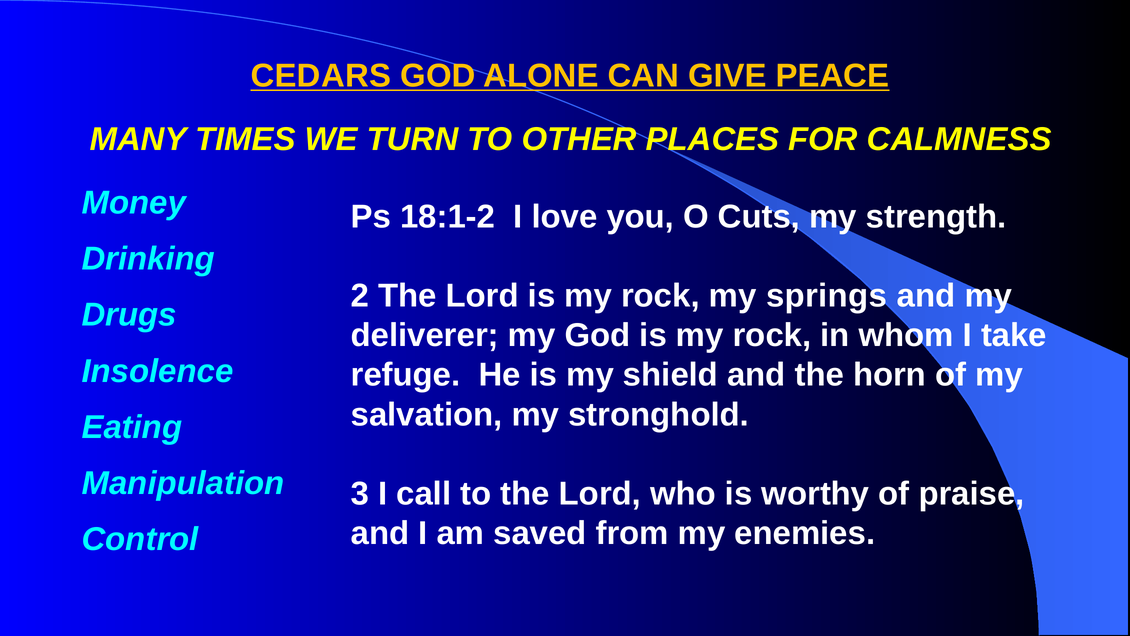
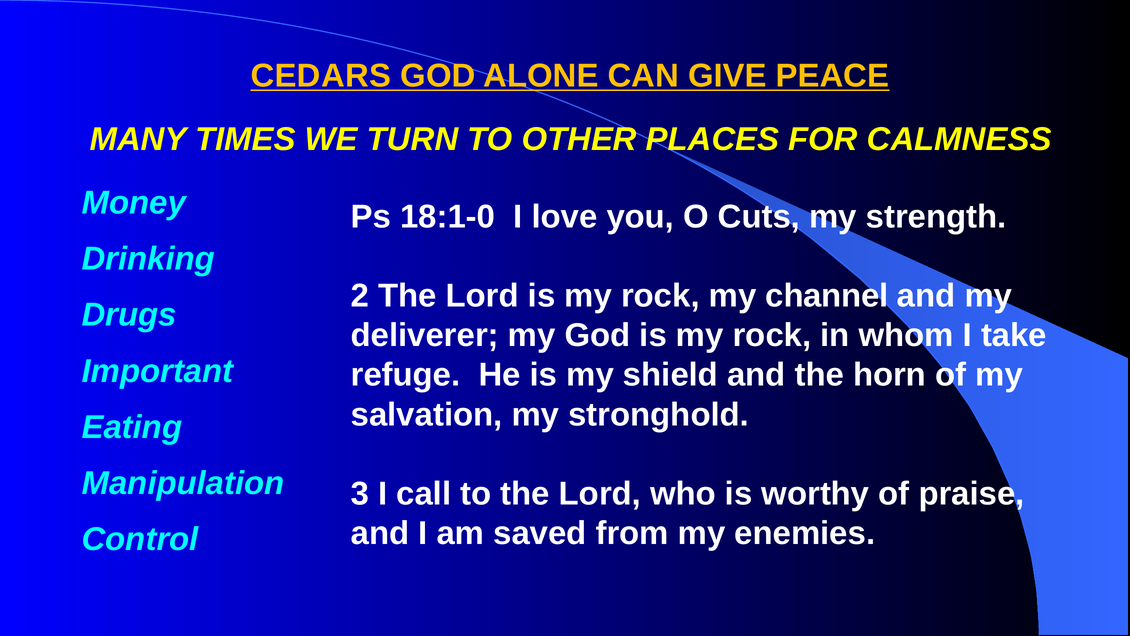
18:1-2: 18:1-2 -> 18:1-0
springs: springs -> channel
Insolence: Insolence -> Important
